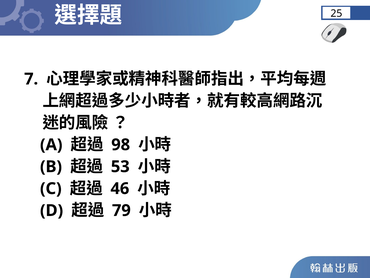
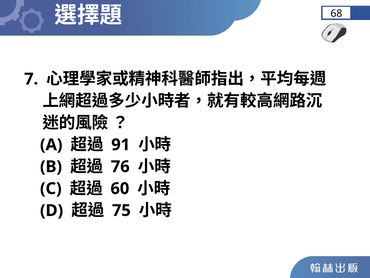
25: 25 -> 68
98: 98 -> 91
53: 53 -> 76
46: 46 -> 60
79: 79 -> 75
